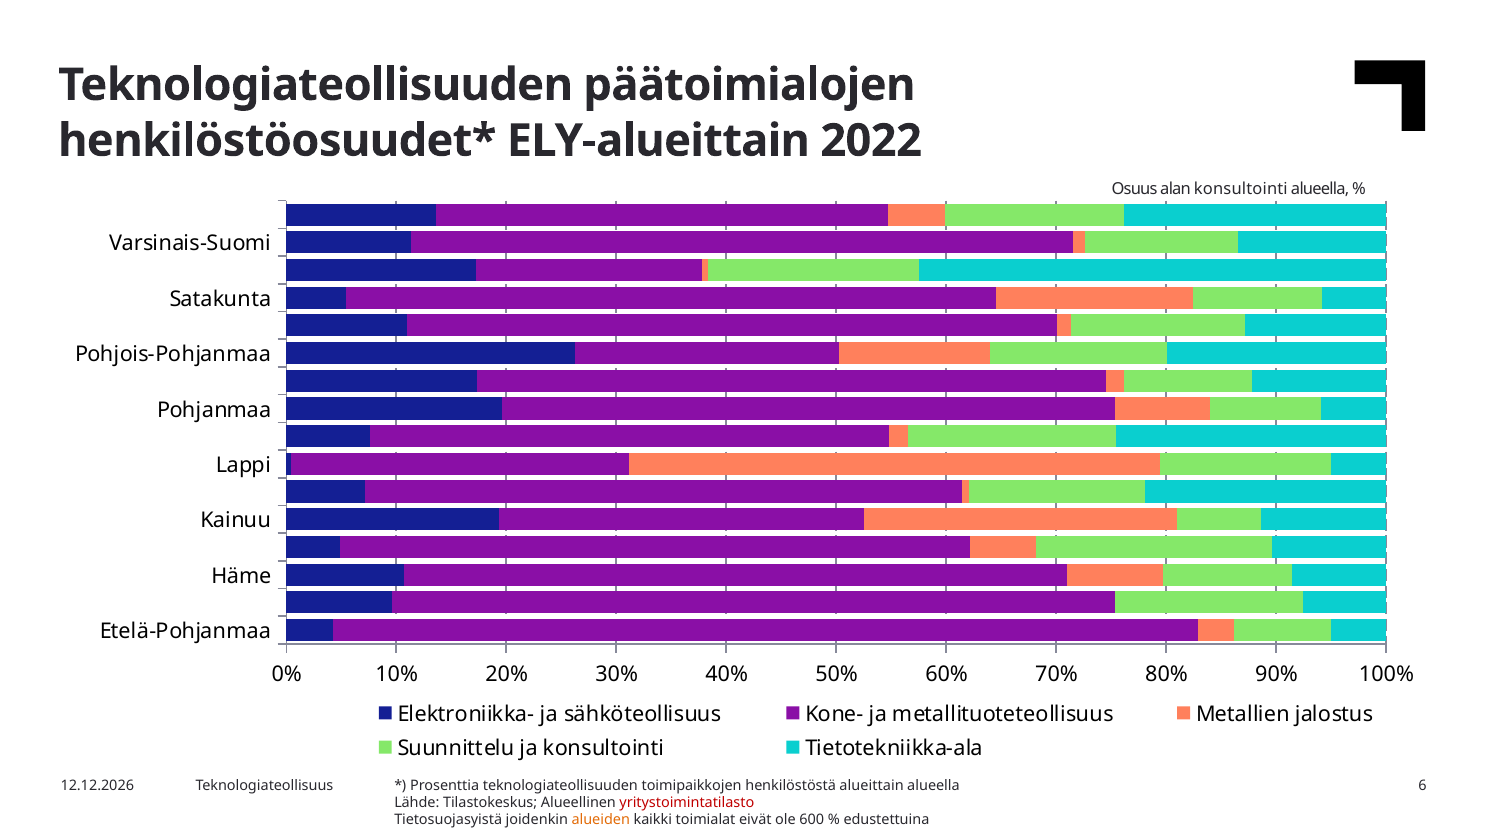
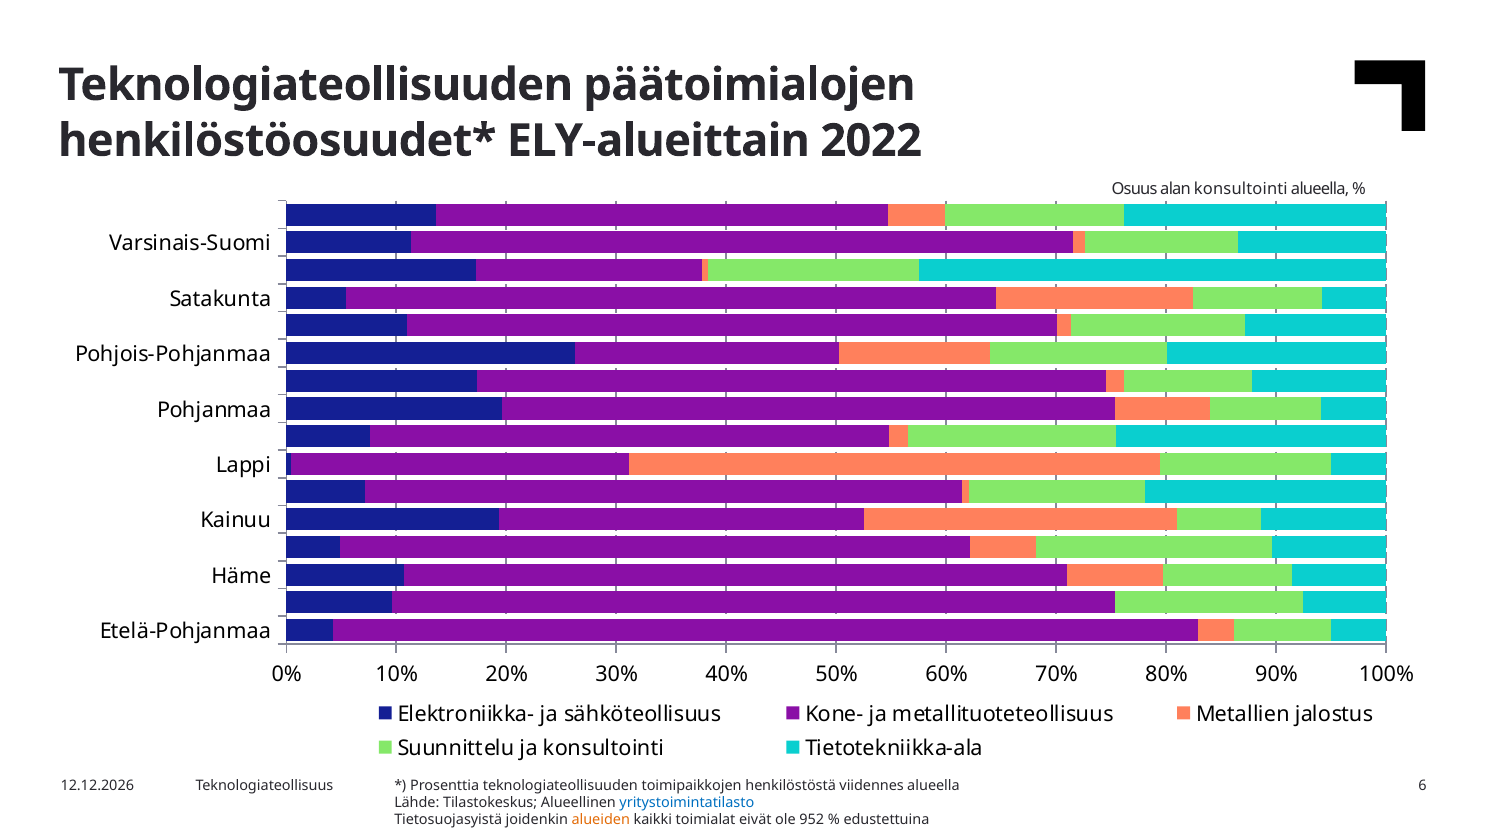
alueittain: alueittain -> viidennes
yritystoimintatilasto colour: red -> blue
600: 600 -> 952
